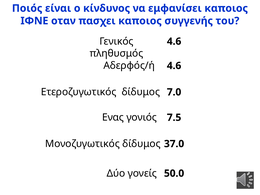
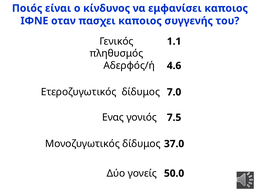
4.6 at (174, 41): 4.6 -> 1.1
